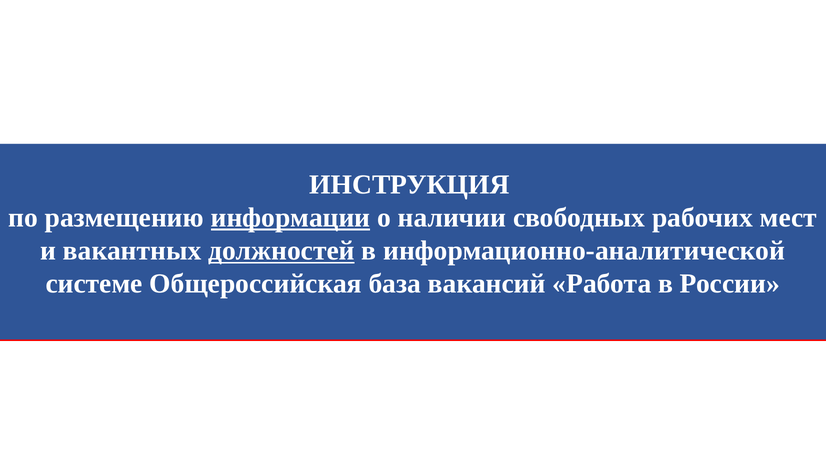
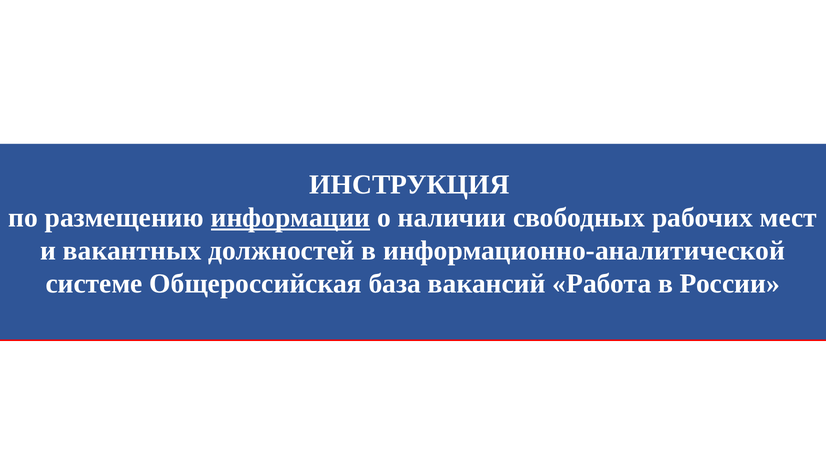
должностей underline: present -> none
